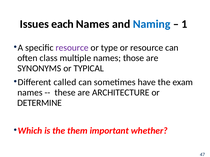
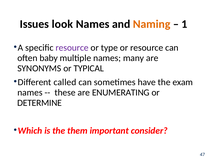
each: each -> look
Naming colour: blue -> orange
class: class -> baby
those: those -> many
ARCHITECTURE: ARCHITECTURE -> ENUMERATING
whether: whether -> consider
